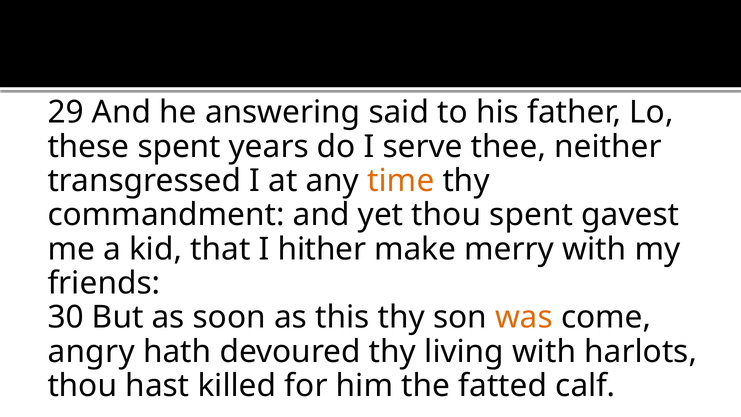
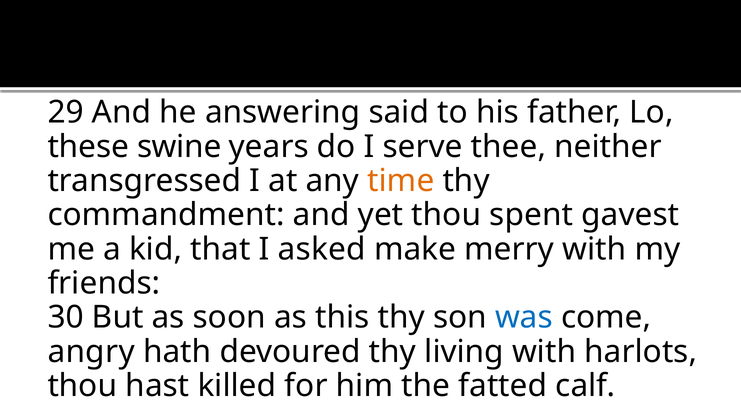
these spent: spent -> swine
hither: hither -> asked
was colour: orange -> blue
